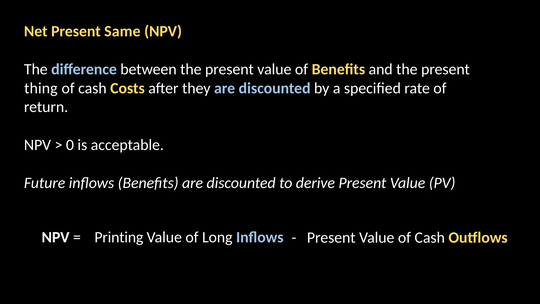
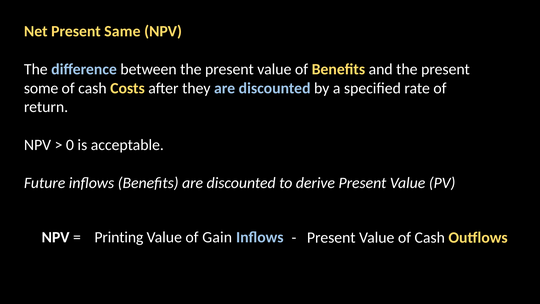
thing: thing -> some
Long: Long -> Gain
